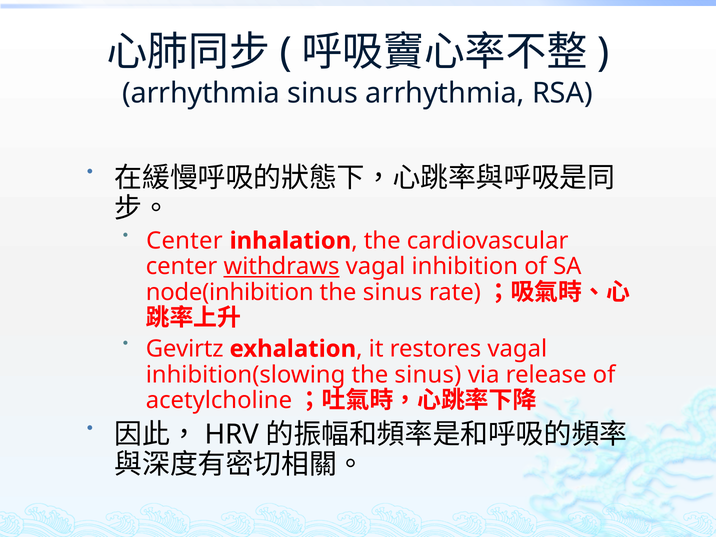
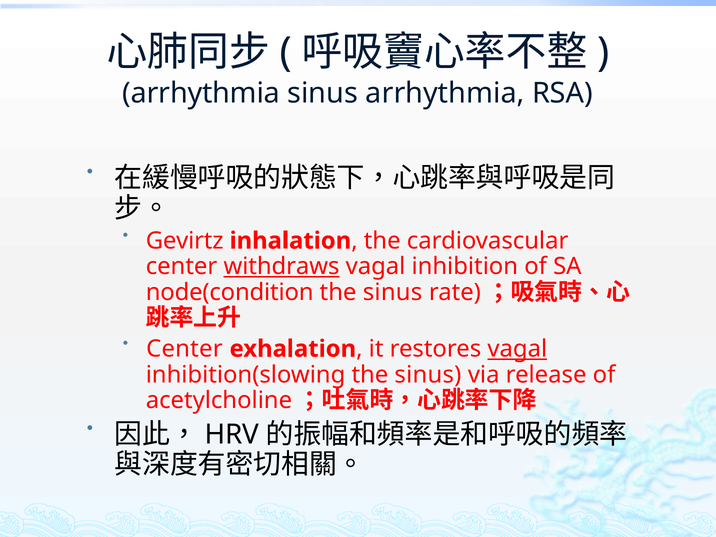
Center at (184, 241): Center -> Gevirtz
node(inhibition: node(inhibition -> node(condition
Gevirtz at (185, 349): Gevirtz -> Center
vagal at (517, 349) underline: none -> present
